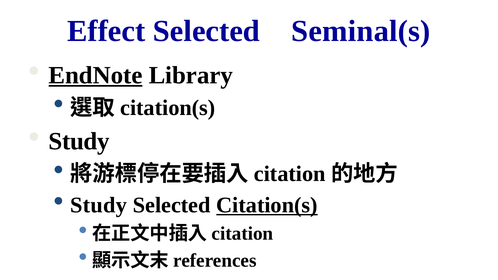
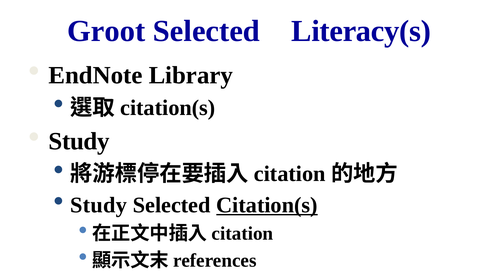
Effect: Effect -> Groot
Seminal(s: Seminal(s -> Literacy(s
EndNote underline: present -> none
